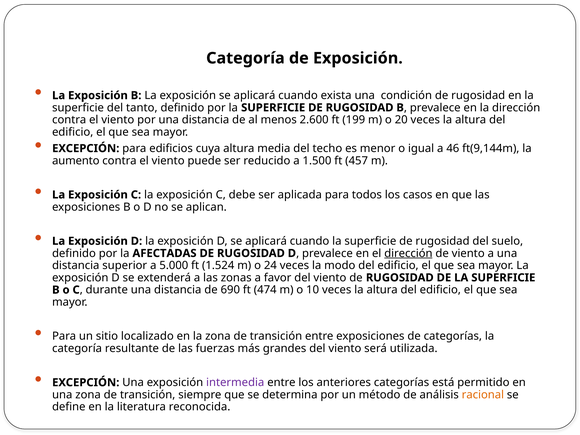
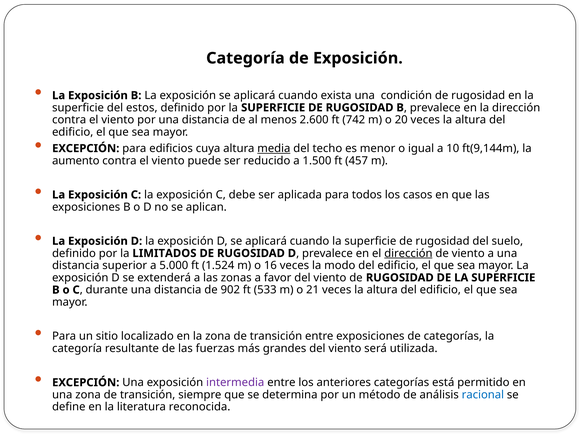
tanto: tanto -> estos
199: 199 -> 742
media underline: none -> present
46: 46 -> 10
AFECTADAS: AFECTADAS -> LIMITADOS
24: 24 -> 16
690: 690 -> 902
474: 474 -> 533
10: 10 -> 21
racional colour: orange -> blue
